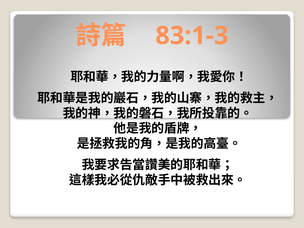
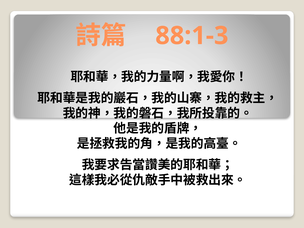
83:1-3: 83:1-3 -> 88:1-3
